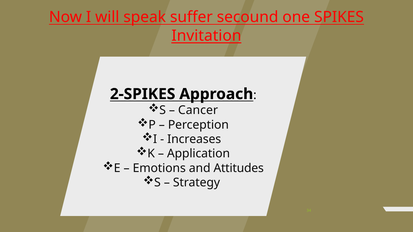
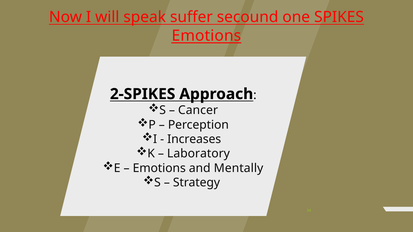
Invitation at (206, 36): Invitation -> Emotions
Application: Application -> Laboratory
Attitudes: Attitudes -> Mentally
